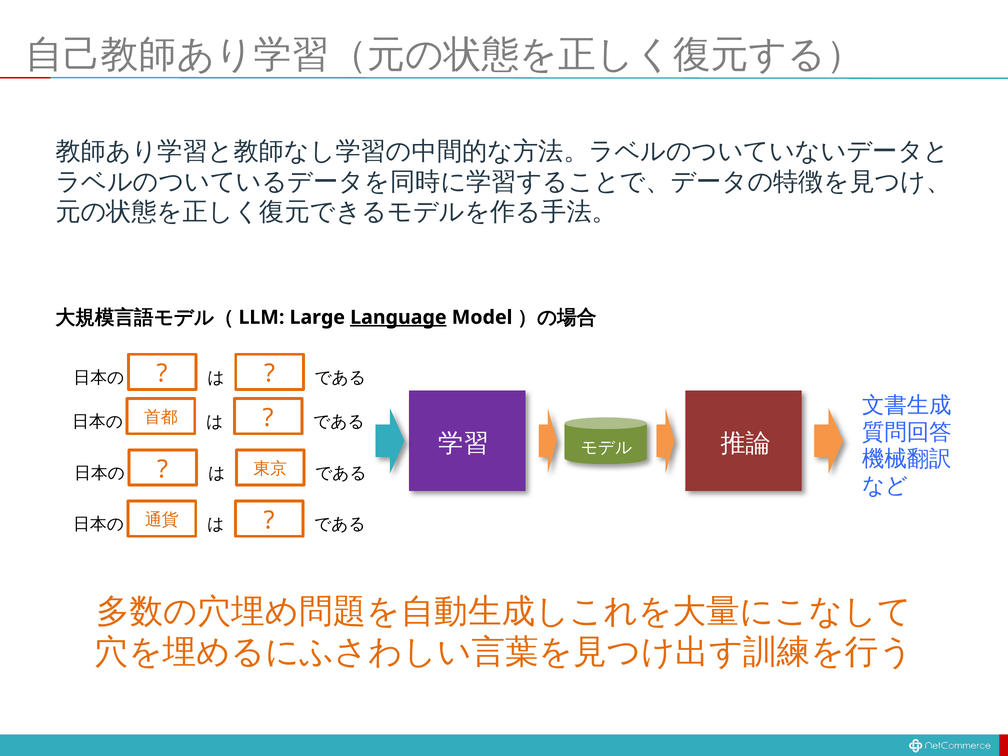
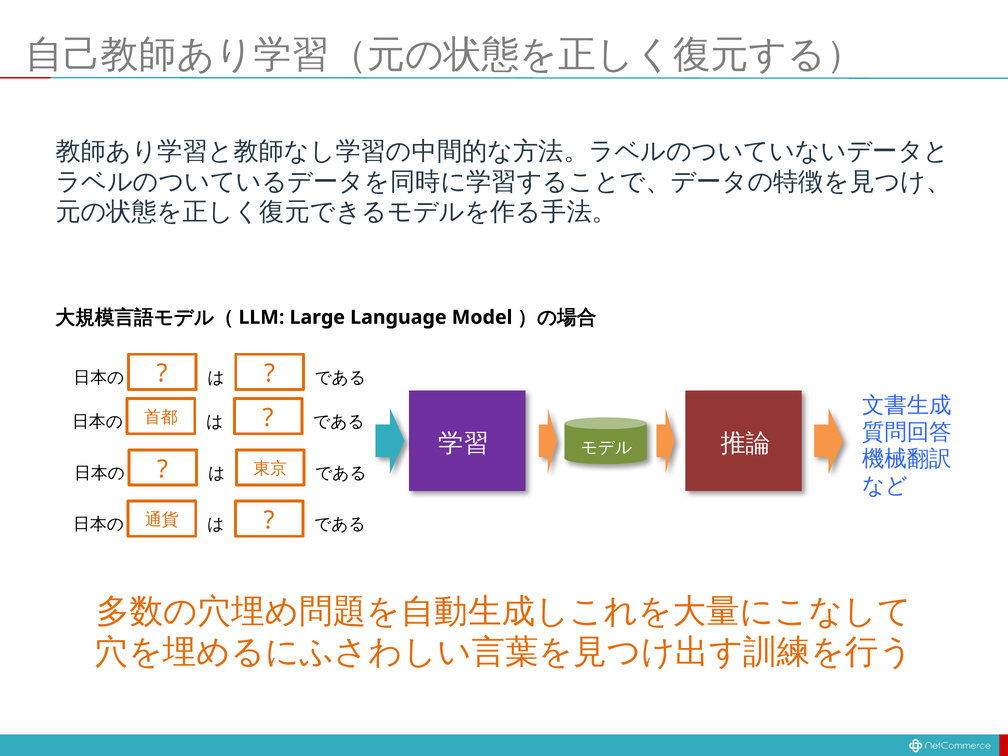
Language underline: present -> none
